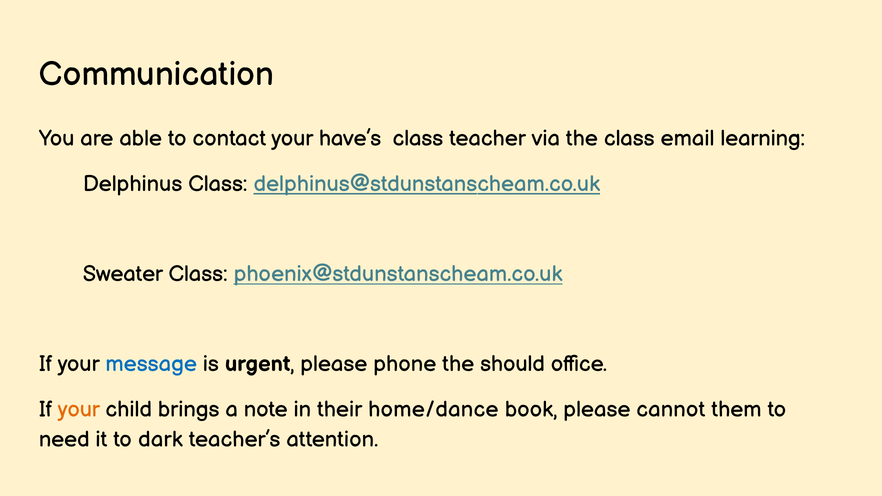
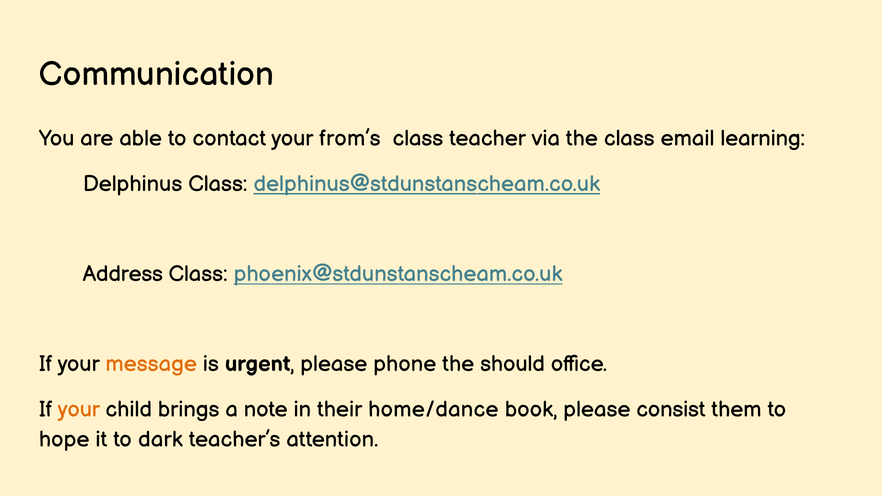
have’s: have’s -> from’s
Sweater: Sweater -> Address
message colour: blue -> orange
cannot: cannot -> consist
need: need -> hope
